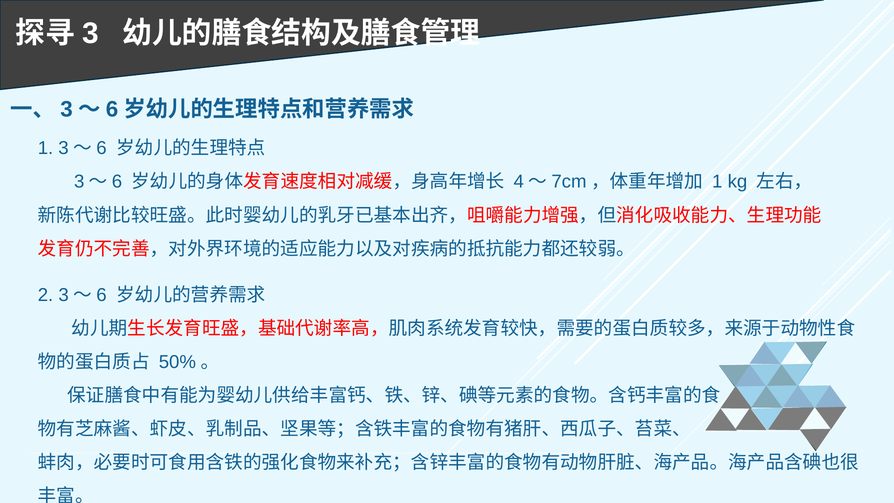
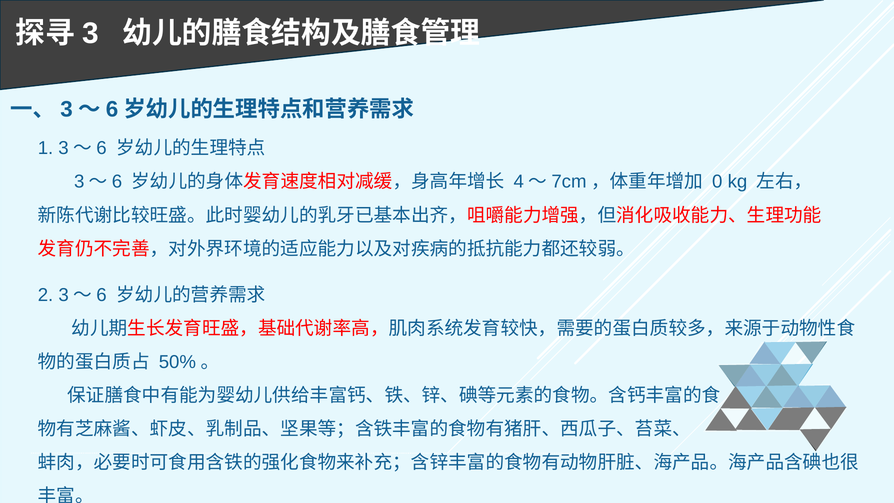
1 at (717, 182): 1 -> 0
